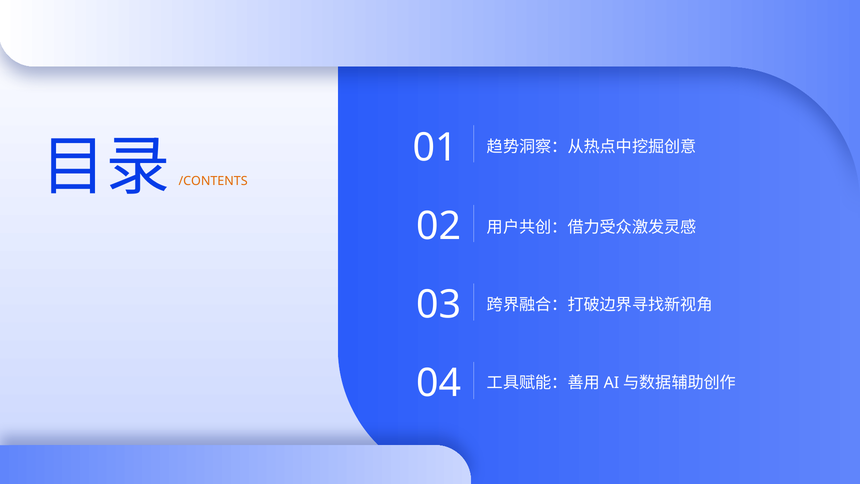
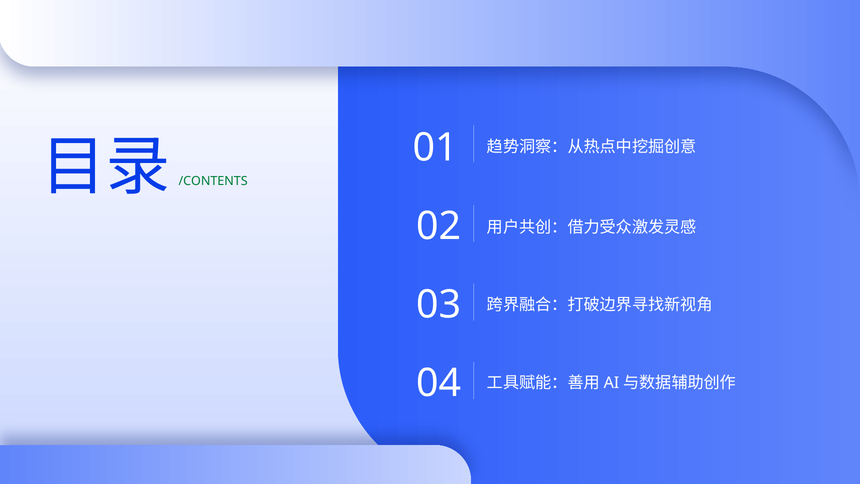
/CONTENTS colour: orange -> green
